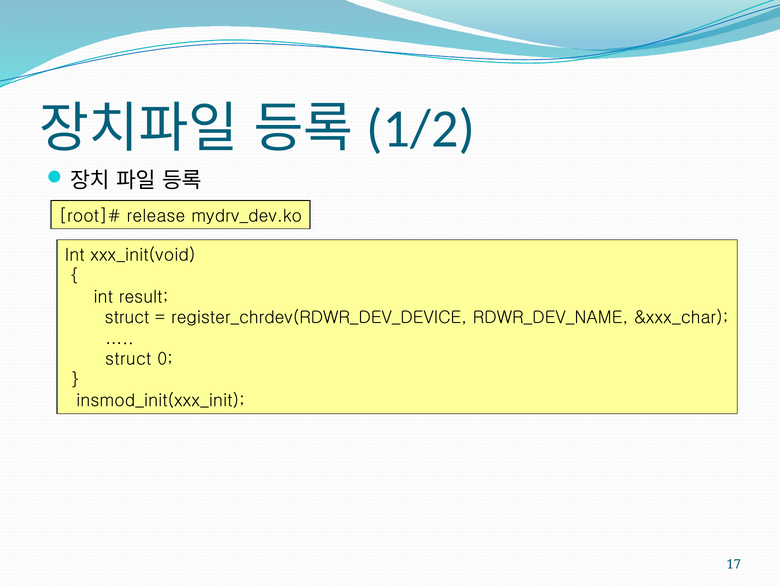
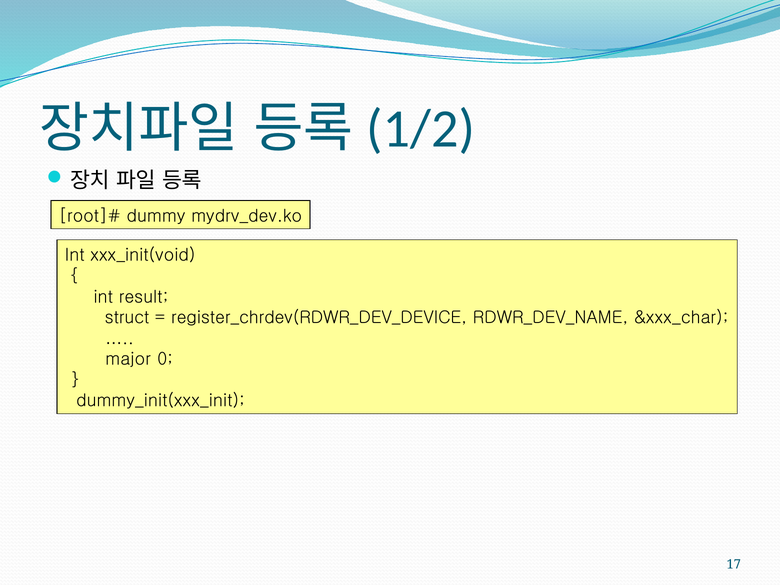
release: release -> dummy
struct at (128, 359): struct -> major
insmod_init(xxx_init: insmod_init(xxx_init -> dummy_init(xxx_init
